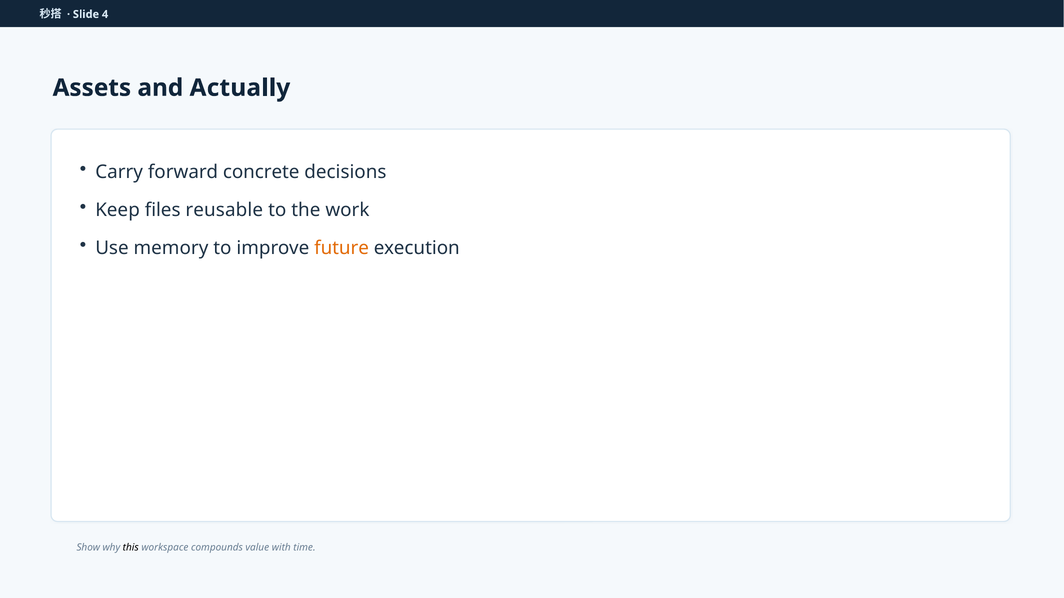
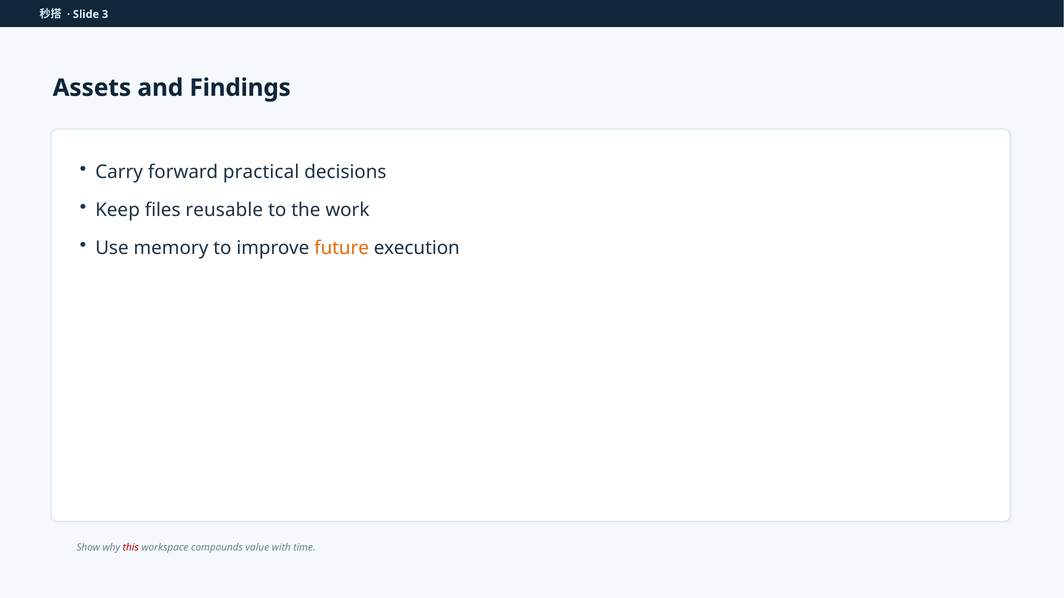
4: 4 -> 3
Actually: Actually -> Findings
concrete: concrete -> practical
this colour: black -> red
